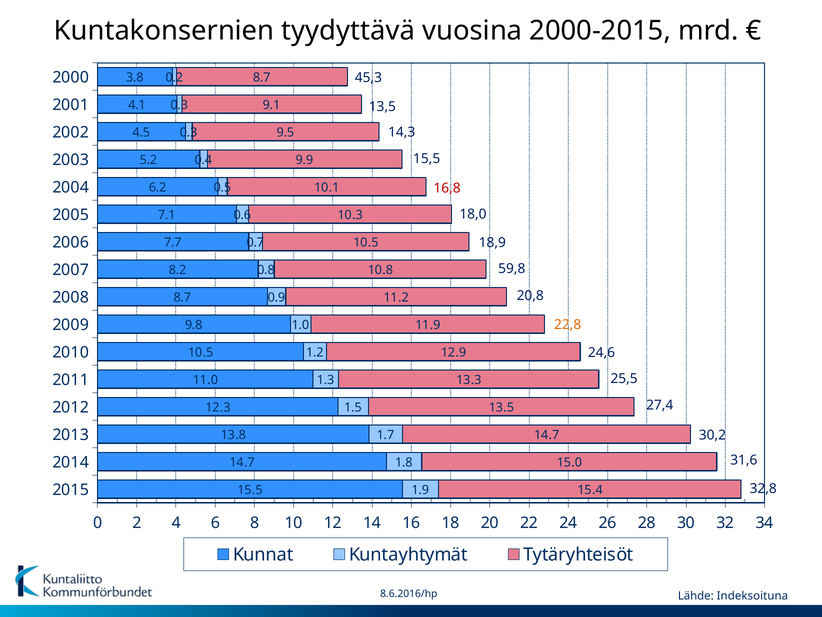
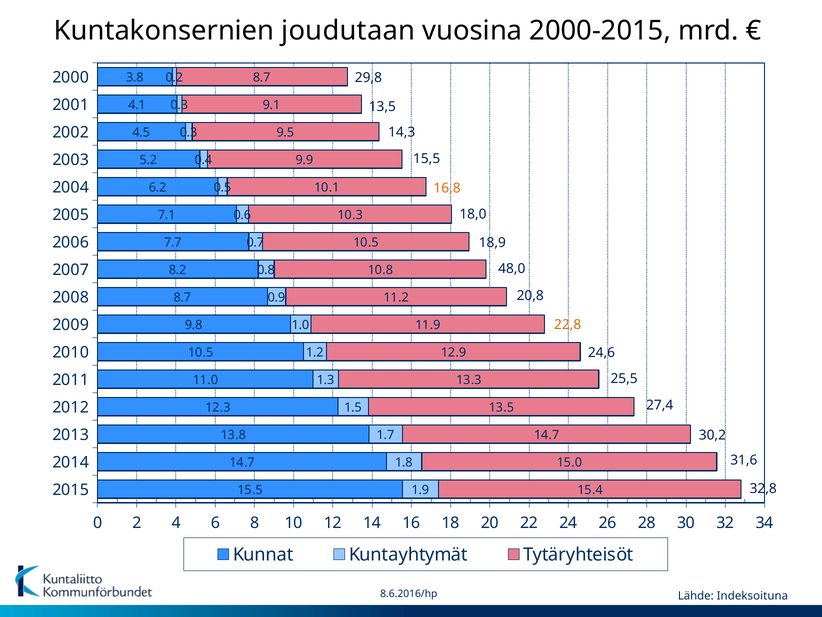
tyydyttävä: tyydyttävä -> joudutaan
45,3: 45,3 -> 29,8
16,8 colour: red -> orange
59,8: 59,8 -> 48,0
